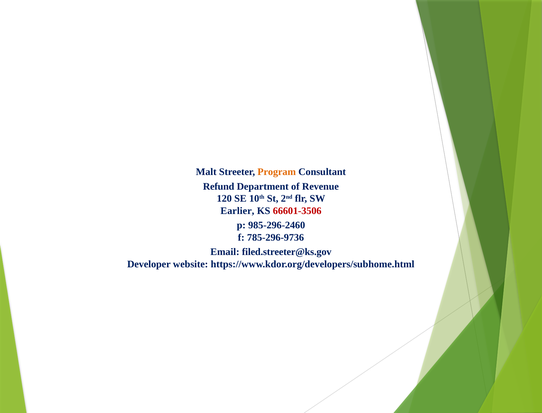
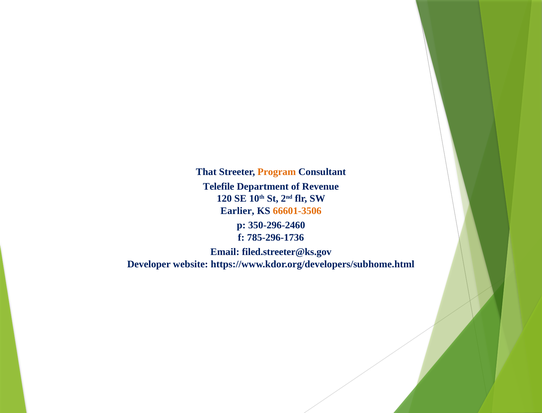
Malt: Malt -> That
Refund: Refund -> Telefile
66601-3506 colour: red -> orange
985-296-2460: 985-296-2460 -> 350-296-2460
785-296-9736: 785-296-9736 -> 785-296-1736
